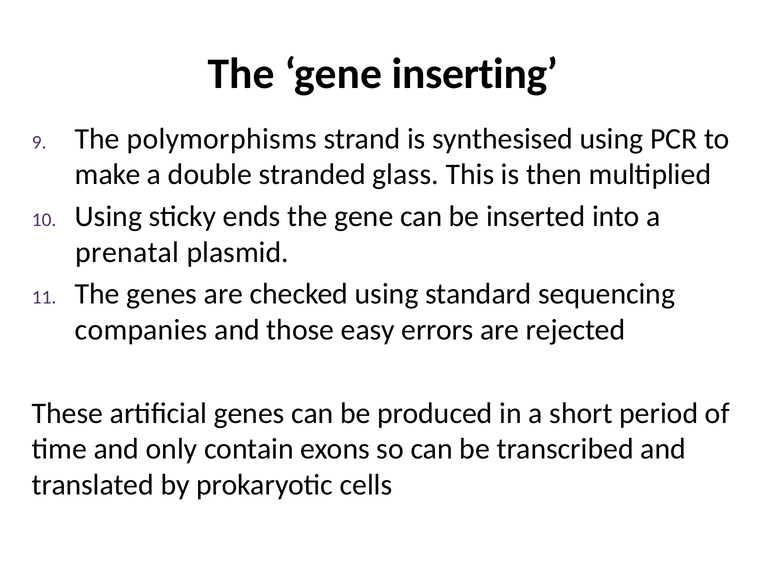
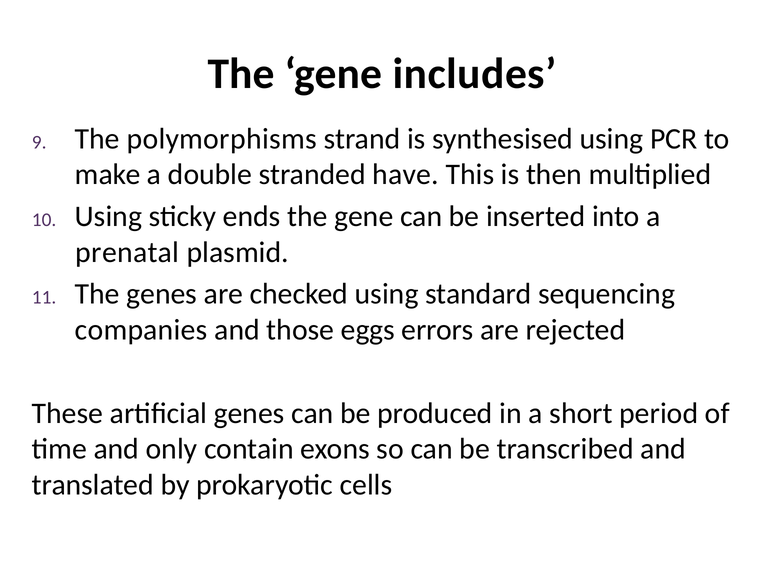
inserting: inserting -> includes
glass: glass -> have
easy: easy -> eggs
